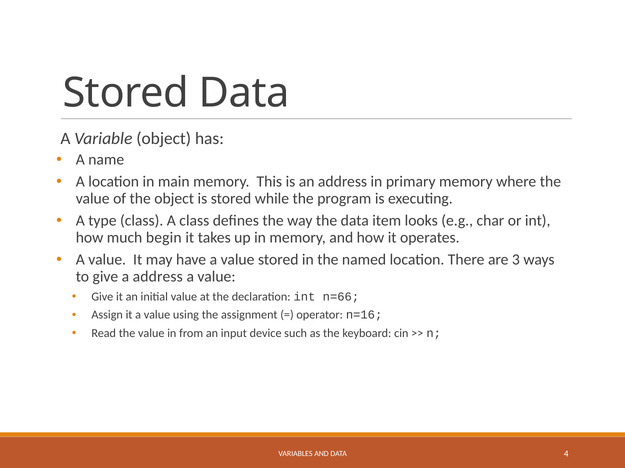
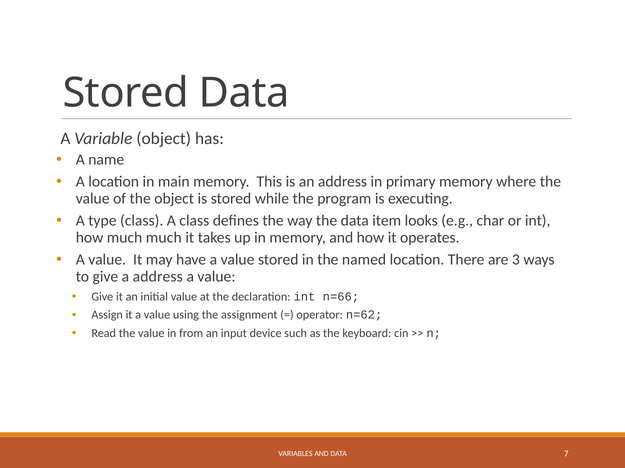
much begin: begin -> much
n=16: n=16 -> n=62
4: 4 -> 7
